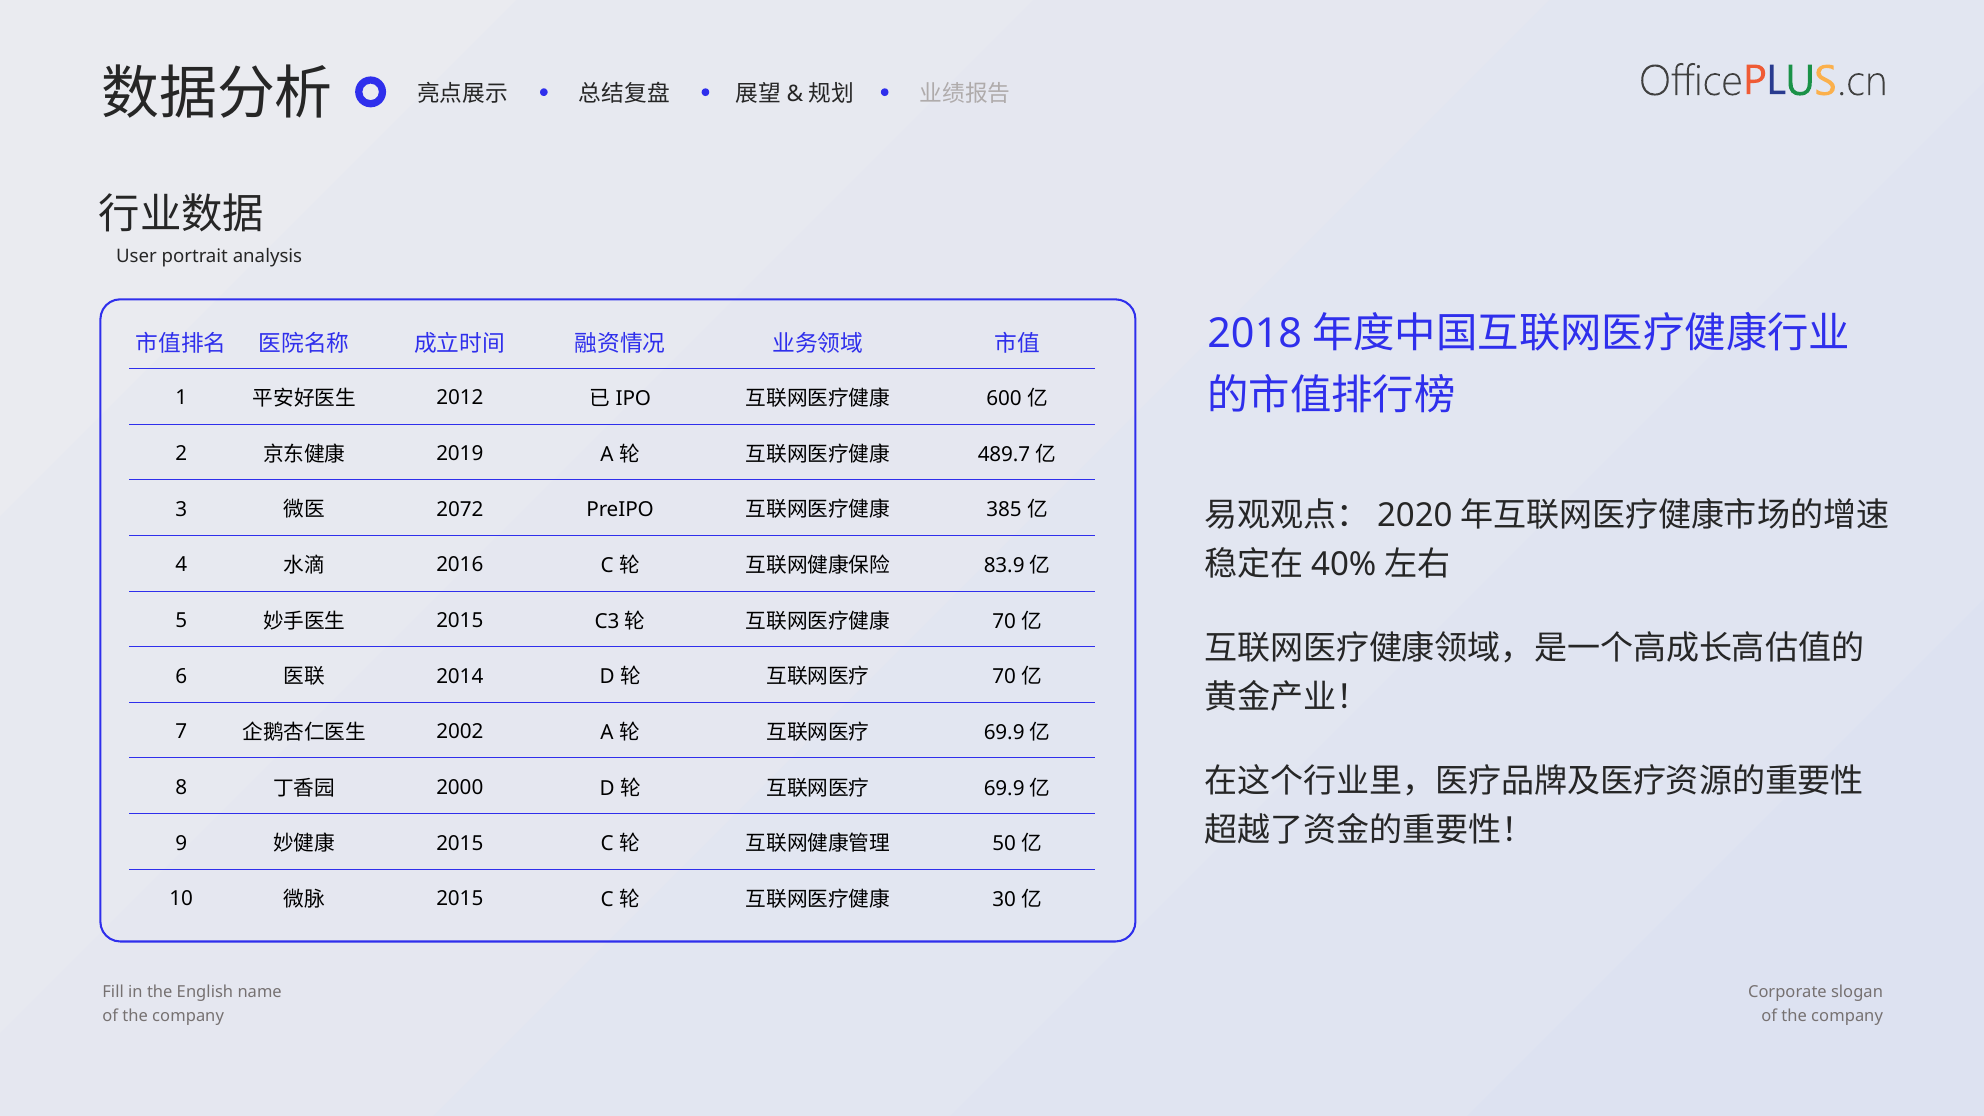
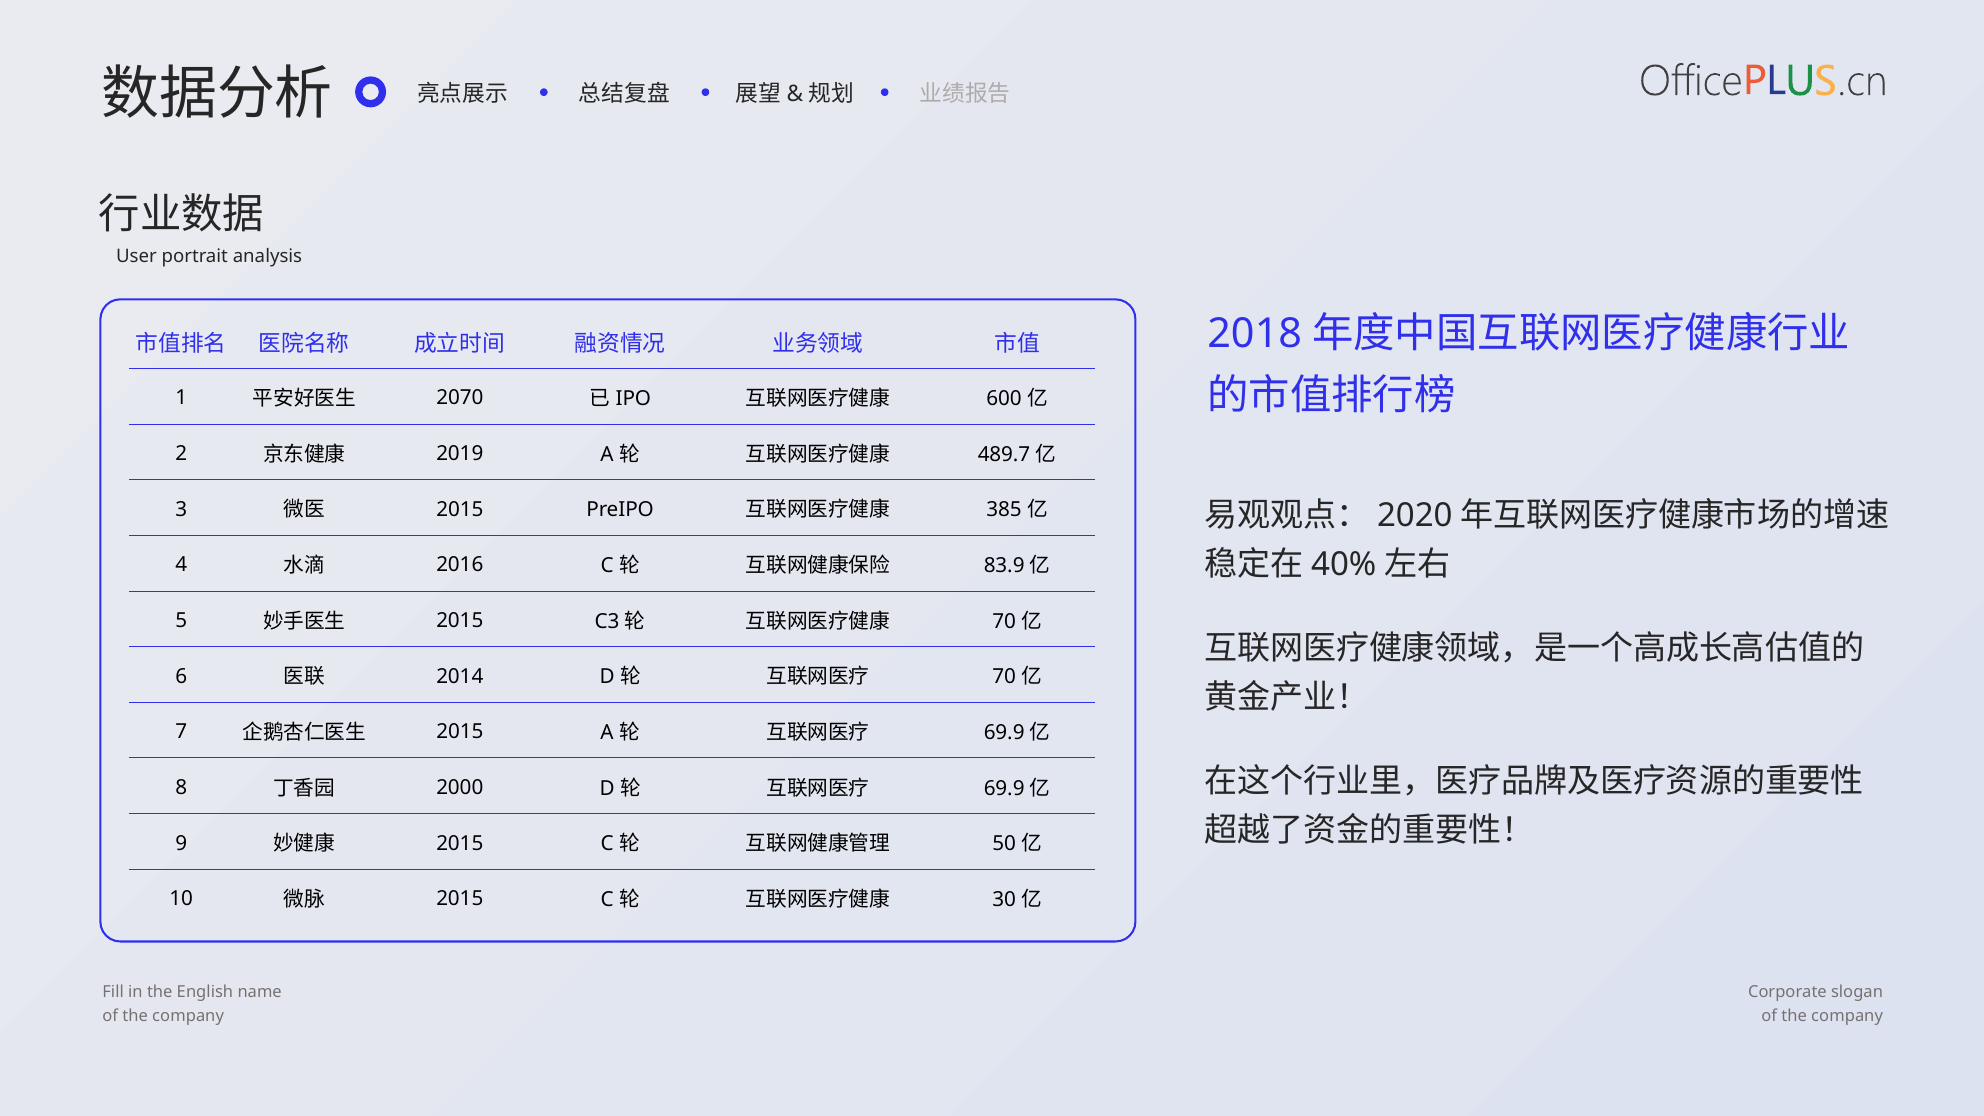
2012: 2012 -> 2070
2072 at (460, 509): 2072 -> 2015
2002 at (460, 732): 2002 -> 2015
